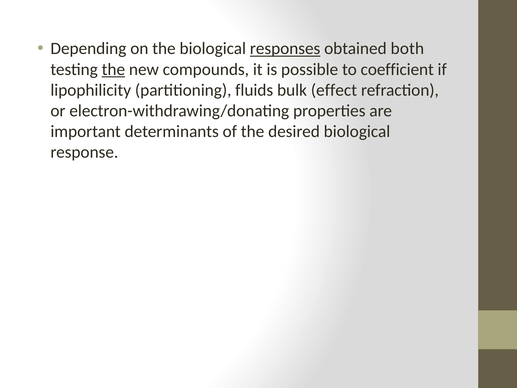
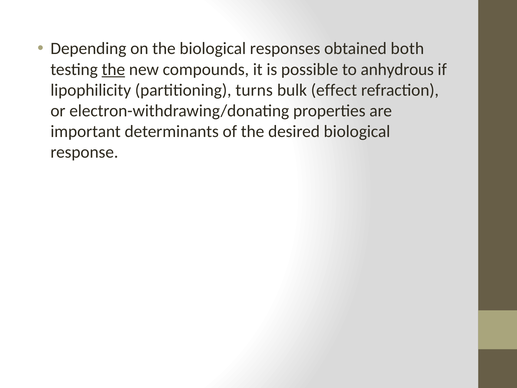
responses underline: present -> none
coefficient: coefficient -> anhydrous
fluids: fluids -> turns
